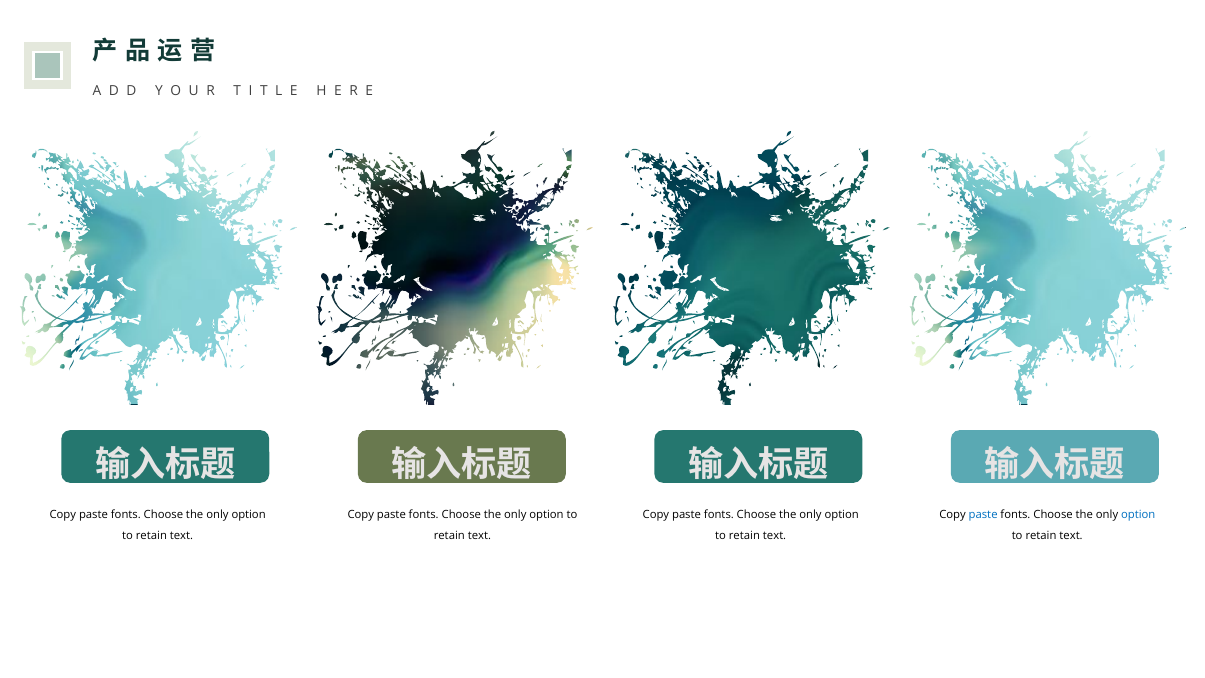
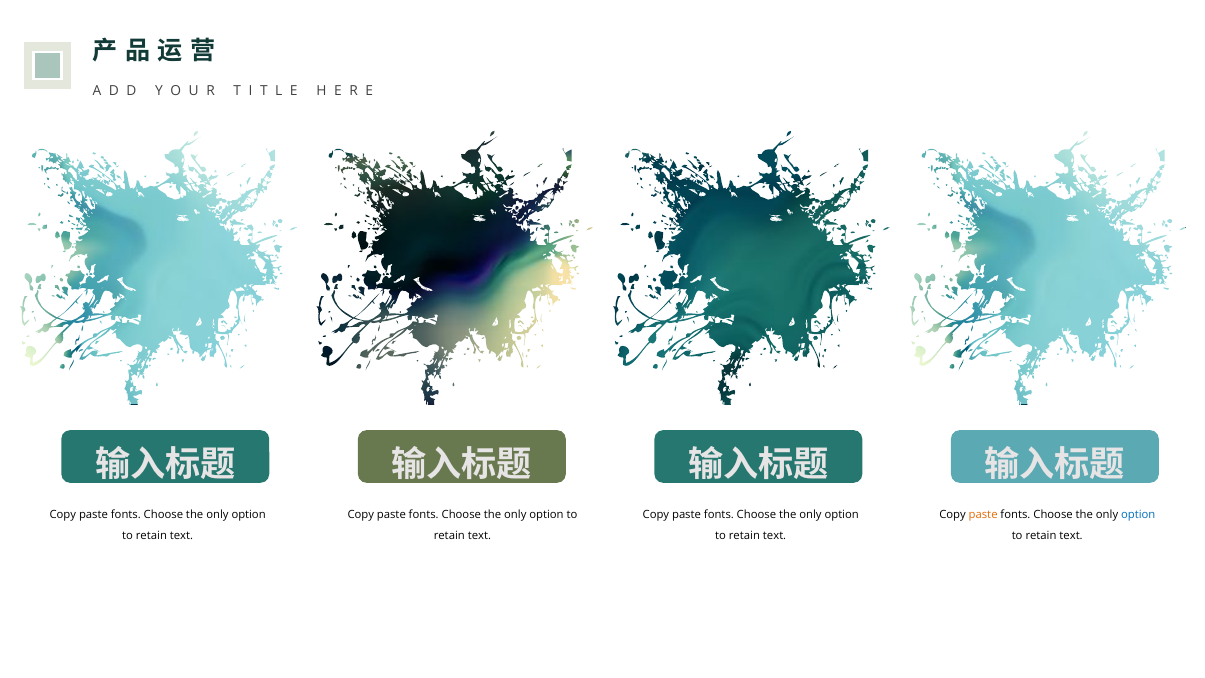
paste at (983, 515) colour: blue -> orange
